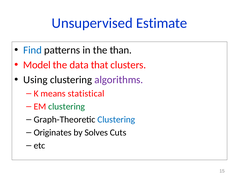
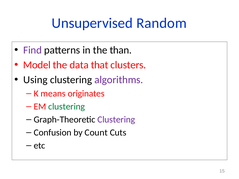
Estimate: Estimate -> Random
Find colour: blue -> purple
statistical: statistical -> originates
Clustering at (116, 120) colour: blue -> purple
Originates: Originates -> Confusion
Solves: Solves -> Count
